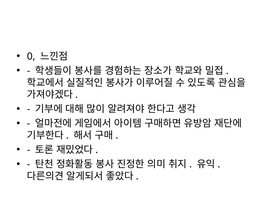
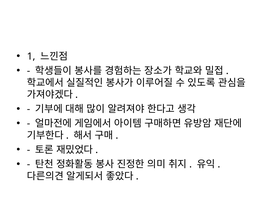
0: 0 -> 1
